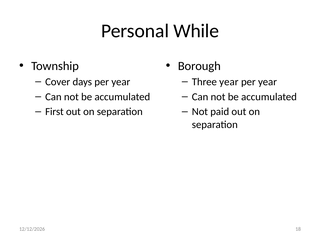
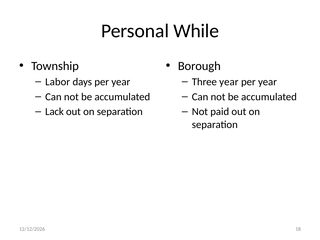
Cover: Cover -> Labor
First: First -> Lack
